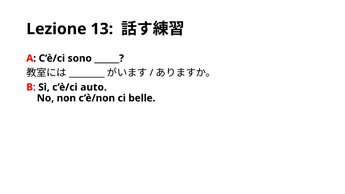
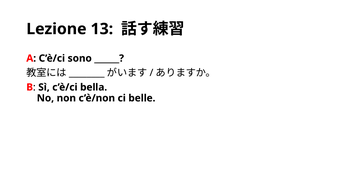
auto: auto -> bella
